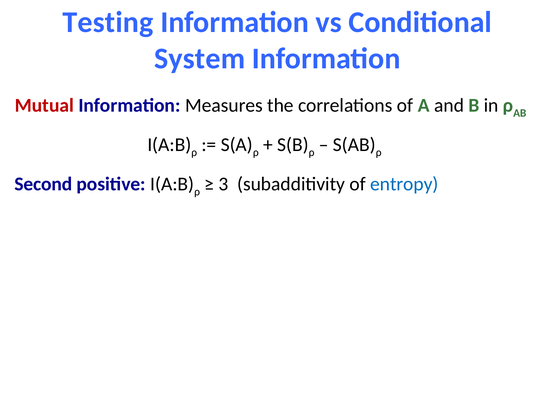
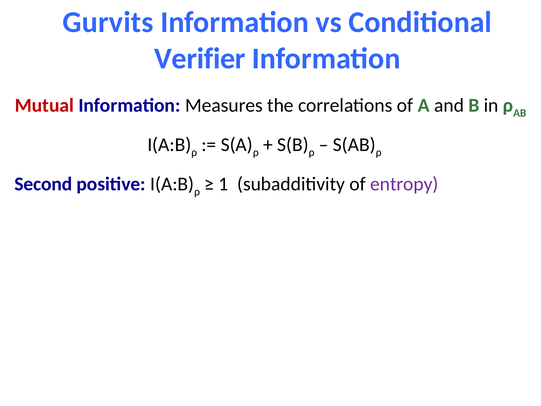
Testing: Testing -> Gurvits
System: System -> Verifier
3: 3 -> 1
entropy colour: blue -> purple
